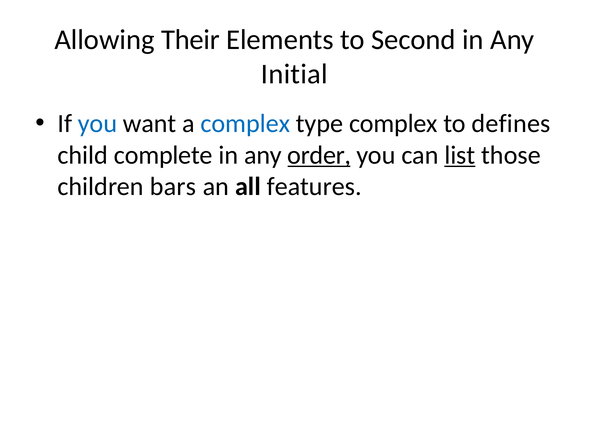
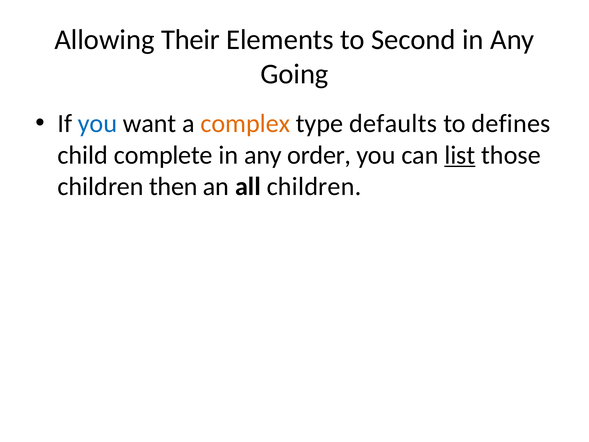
Initial: Initial -> Going
complex at (245, 124) colour: blue -> orange
type complex: complex -> defaults
order underline: present -> none
bars: bars -> then
all features: features -> children
